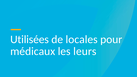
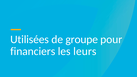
locales: locales -> groupe
médicaux: médicaux -> financiers
